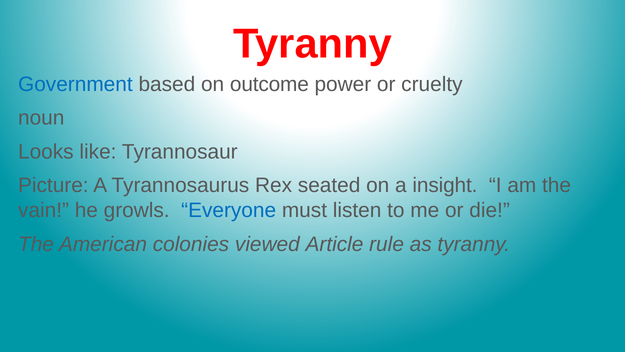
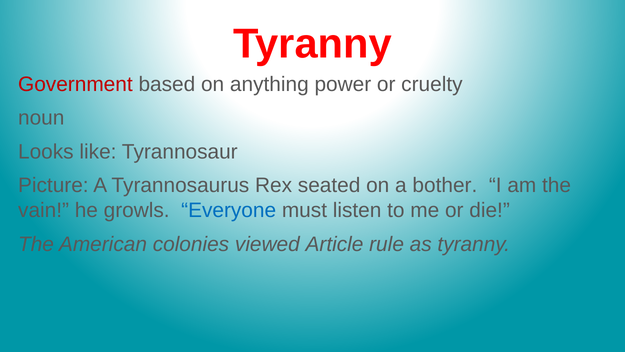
Government colour: blue -> red
outcome: outcome -> anything
insight: insight -> bother
